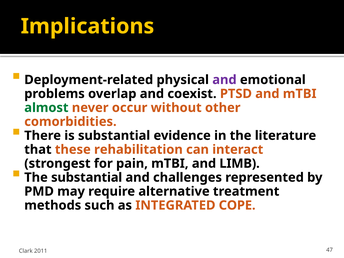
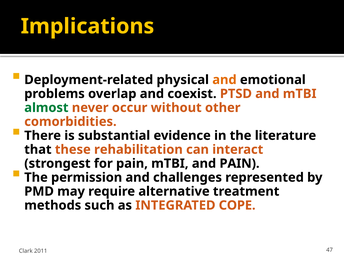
and at (224, 80) colour: purple -> orange
and LIMB: LIMB -> PAIN
The substantial: substantial -> permission
